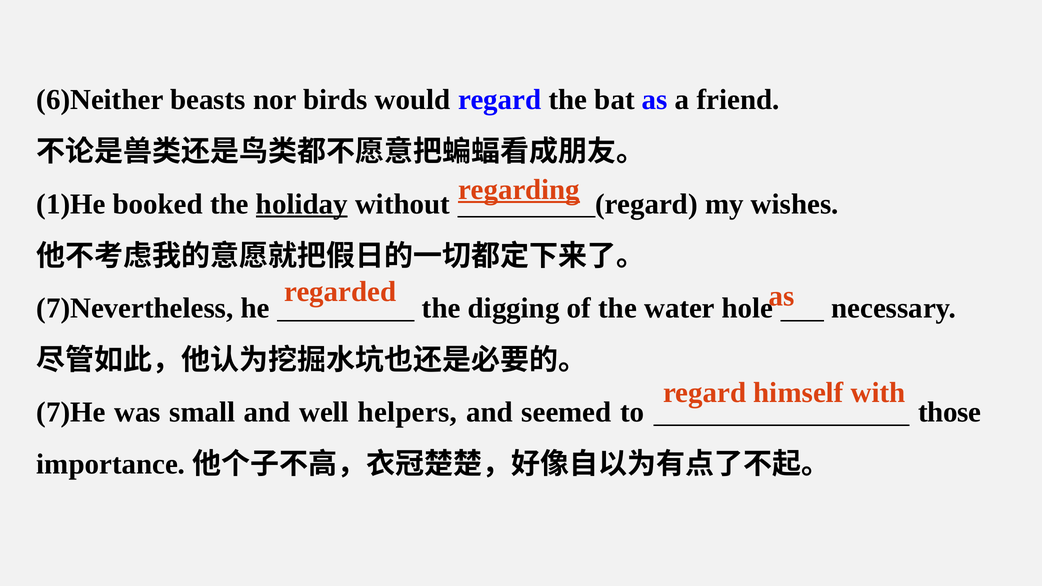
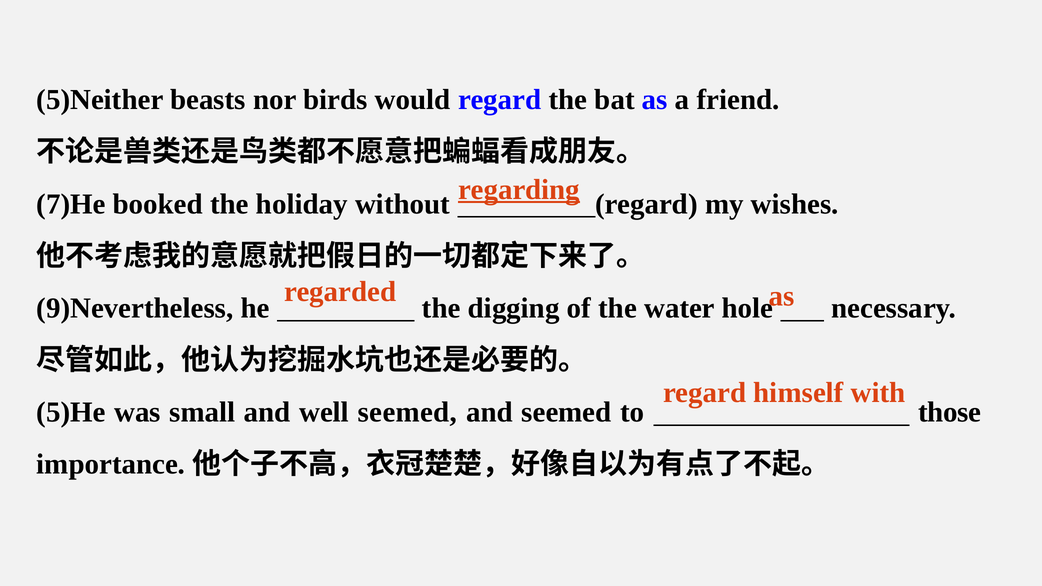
6)Neither: 6)Neither -> 5)Neither
1)He: 1)He -> 7)He
holiday underline: present -> none
7)Nevertheless: 7)Nevertheless -> 9)Nevertheless
7)He: 7)He -> 5)He
well helpers: helpers -> seemed
